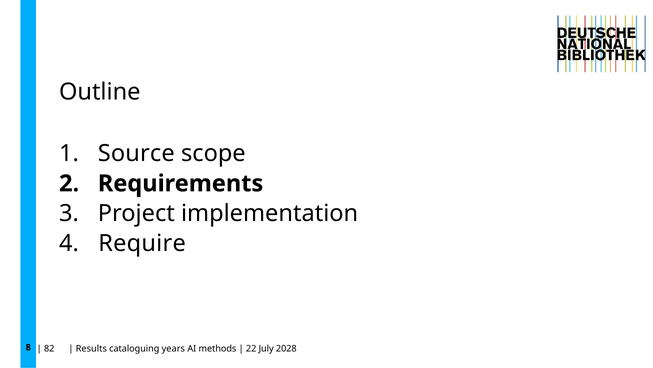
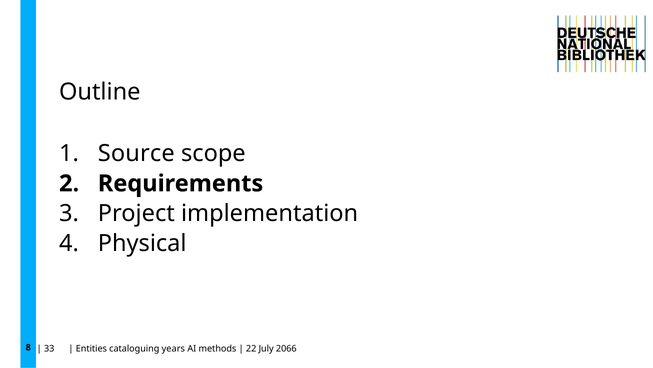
Require: Require -> Physical
82: 82 -> 33
Results: Results -> Entities
2028: 2028 -> 2066
